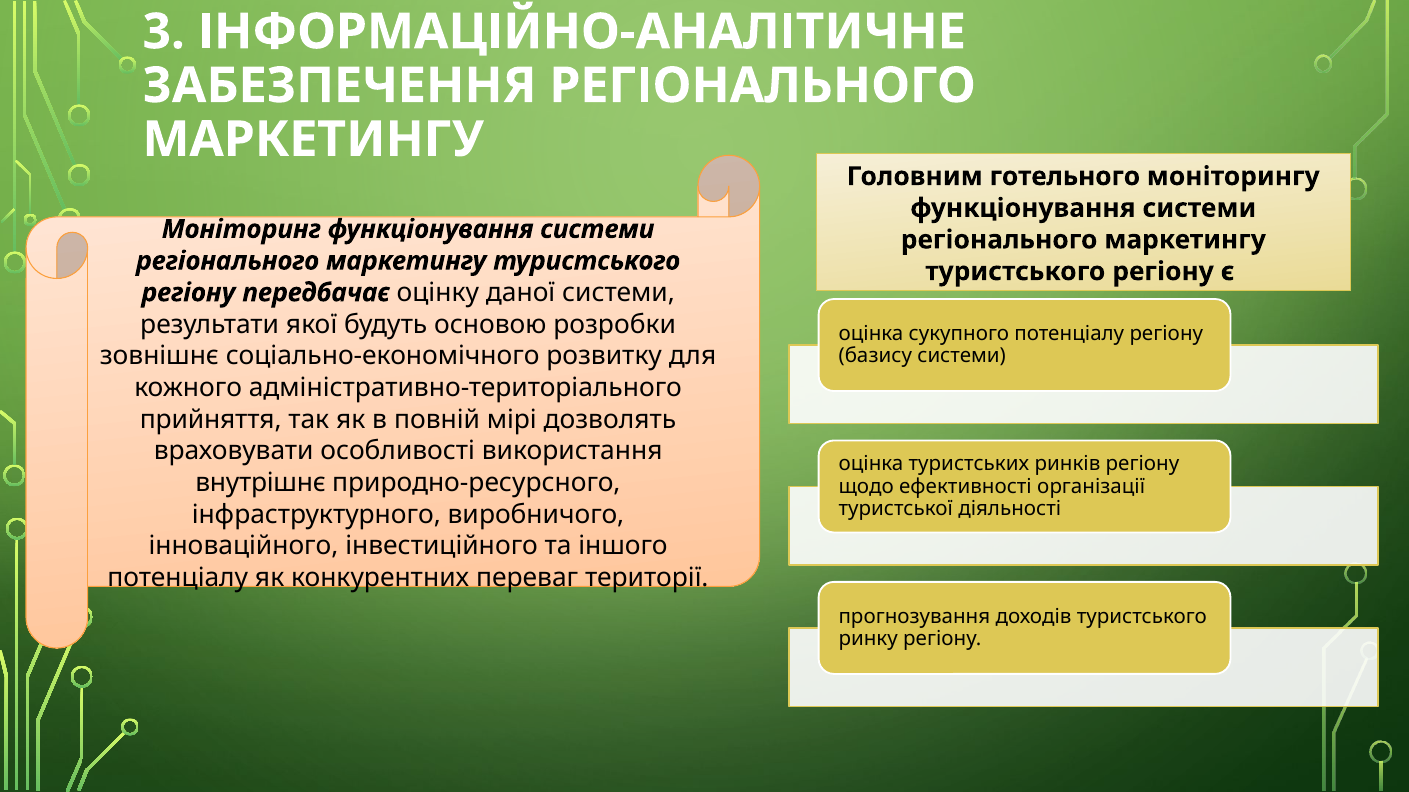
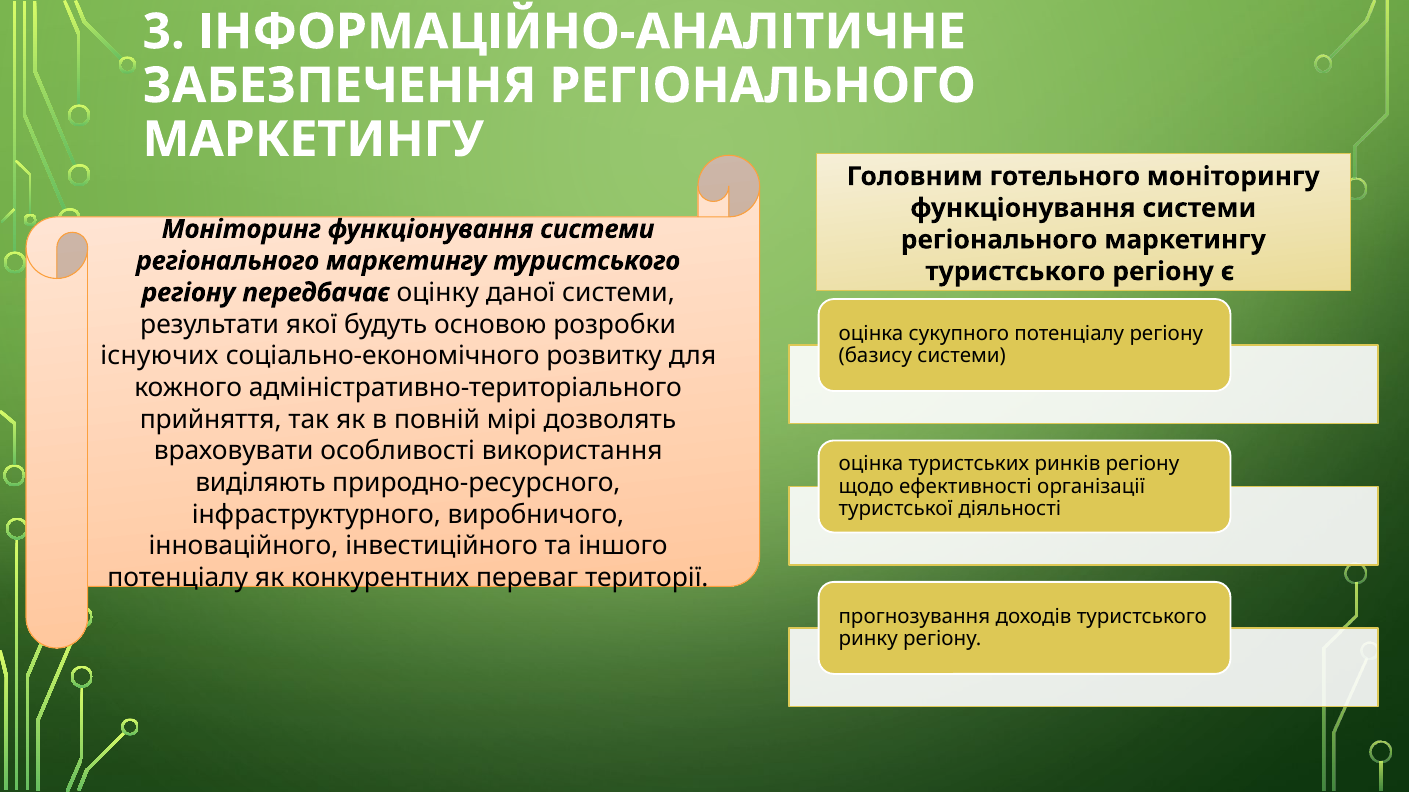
зовнішнє: зовнішнє -> існуючих
внутрішнє: внутрішнє -> виділяють
